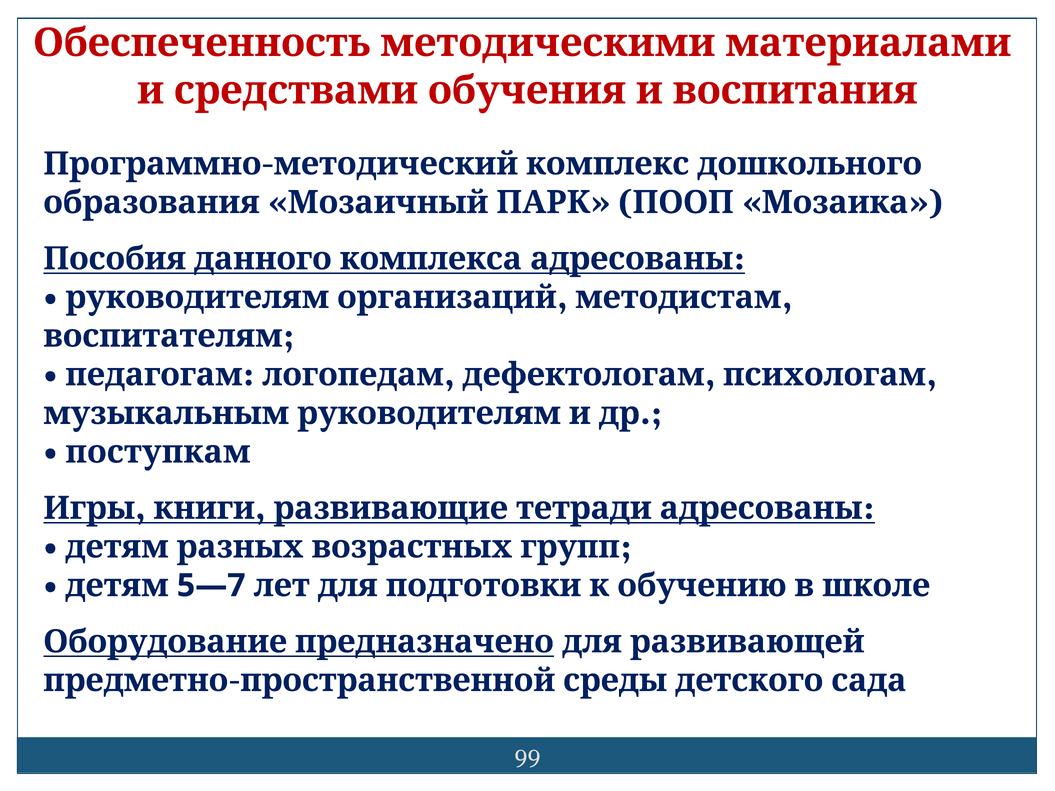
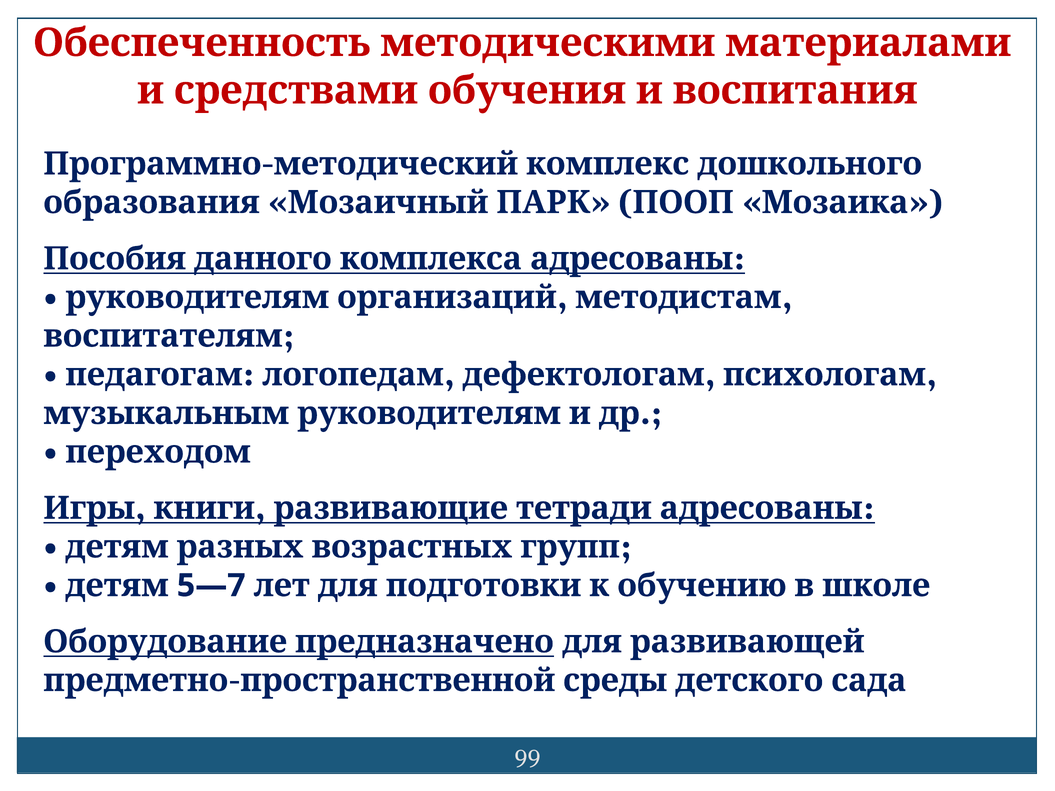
поступкам: поступкам -> переходом
